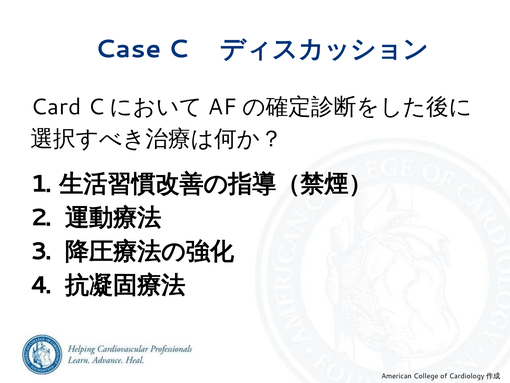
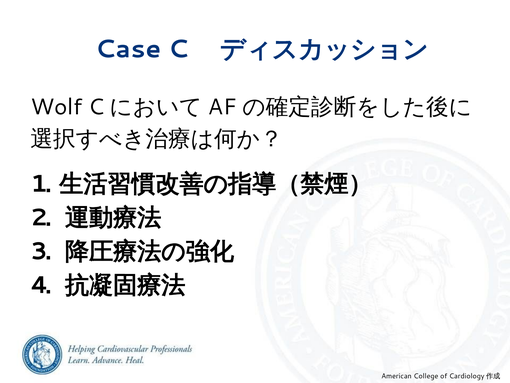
Card: Card -> Wolf
